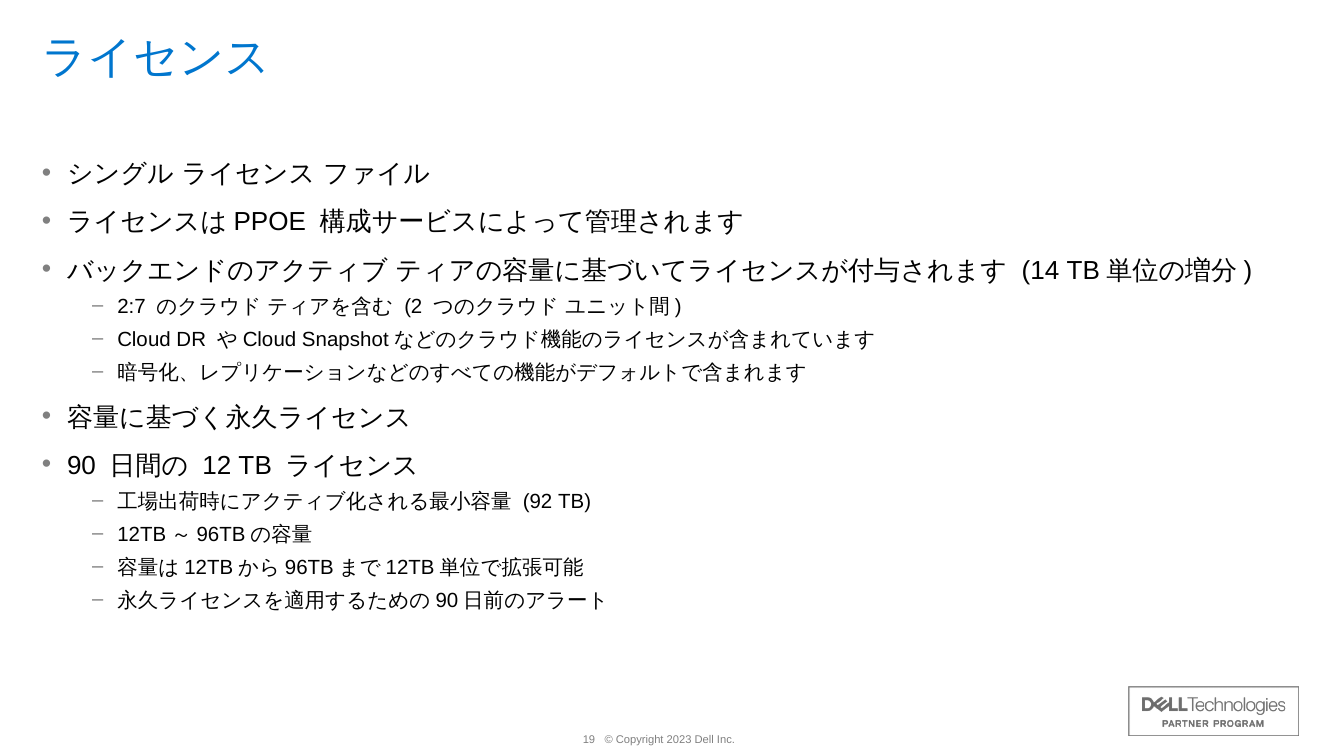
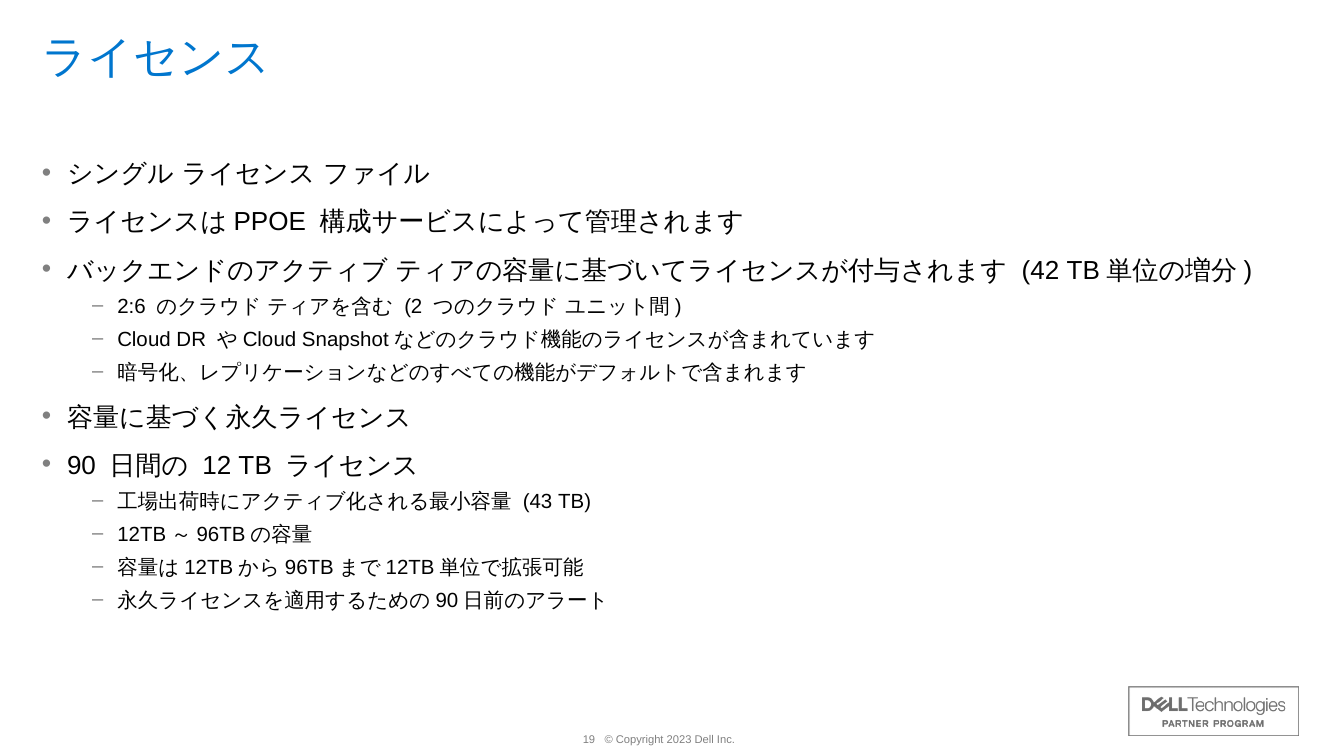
14: 14 -> 42
2:7: 2:7 -> 2:6
92: 92 -> 43
